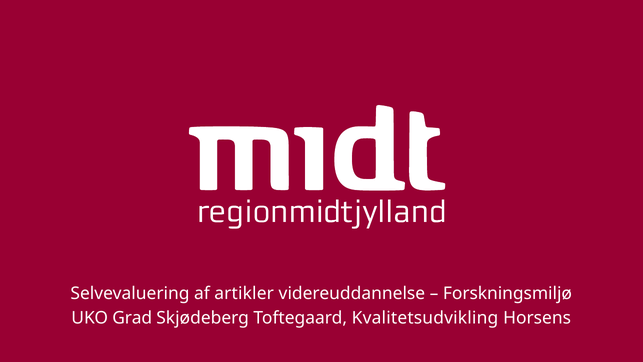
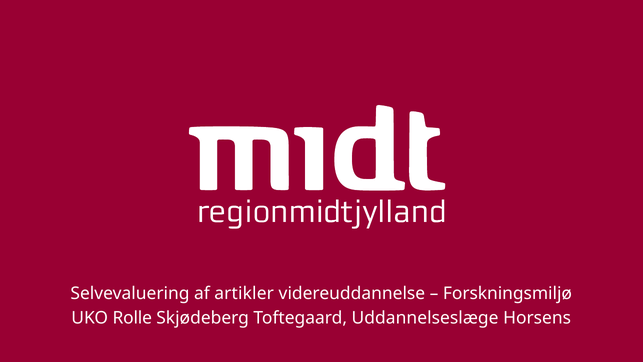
Grad: Grad -> Rolle
Kvalitetsudvikling: Kvalitetsudvikling -> Uddannelseslæge
